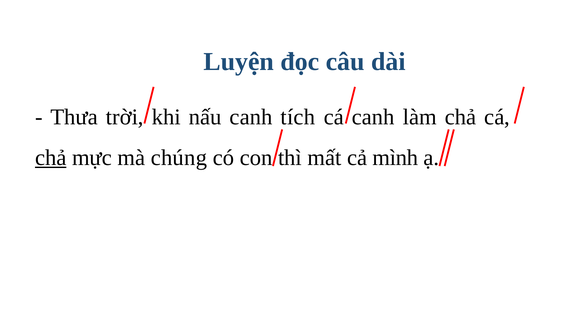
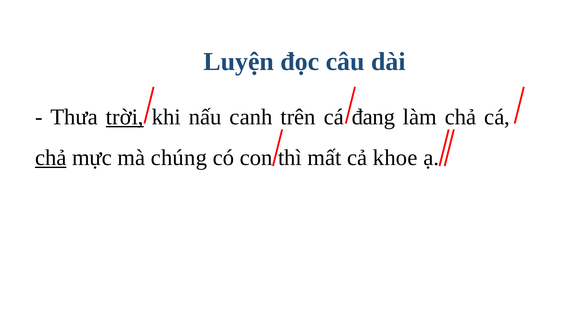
trời underline: none -> present
tích: tích -> trên
cá canh: canh -> đang
mình: mình -> khoe
